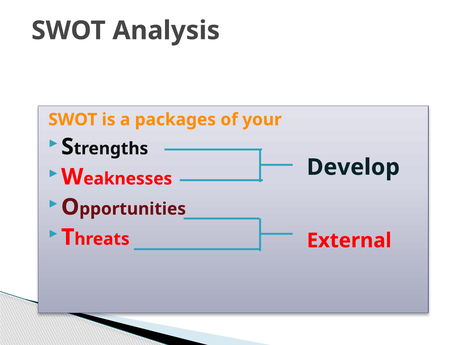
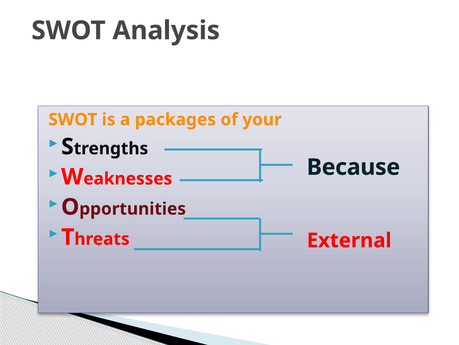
Develop: Develop -> Because
